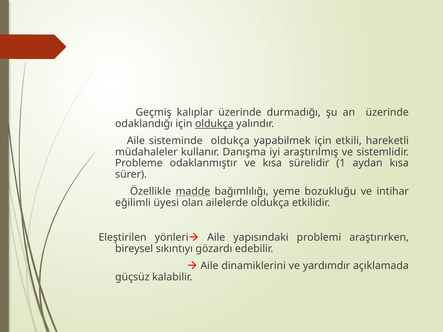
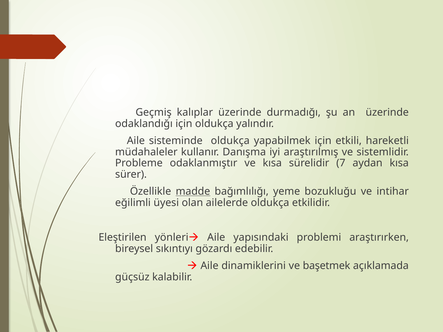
oldukça at (214, 124) underline: present -> none
1: 1 -> 7
yardımdır: yardımdır -> başetmek
